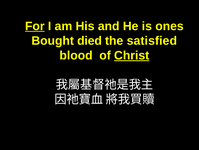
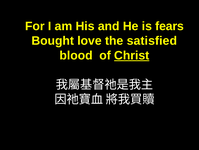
For underline: present -> none
ones: ones -> fears
died: died -> love
